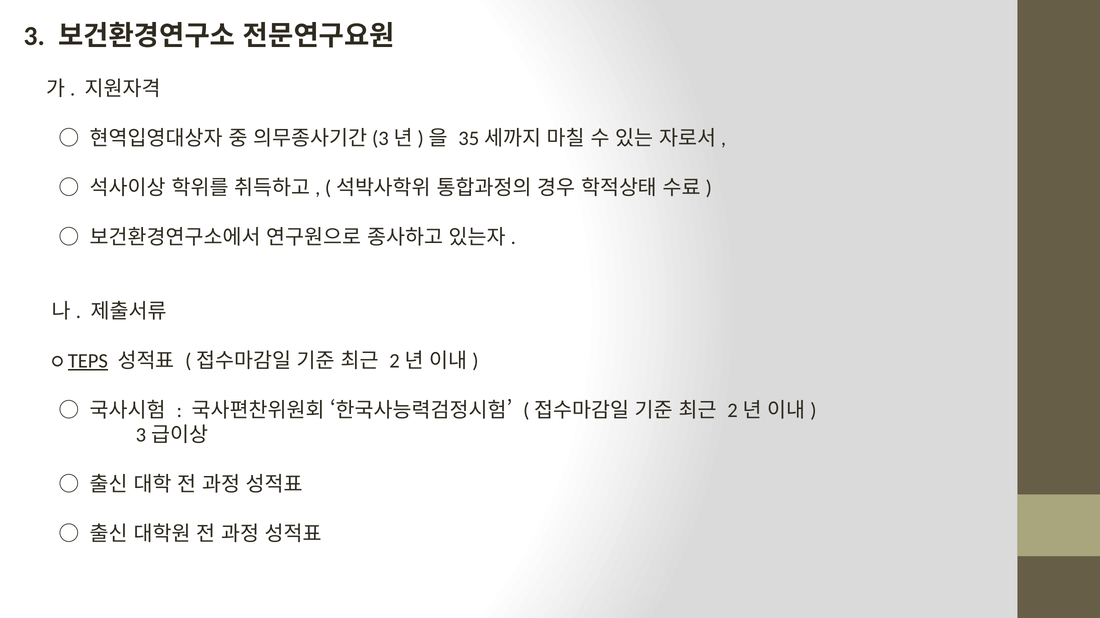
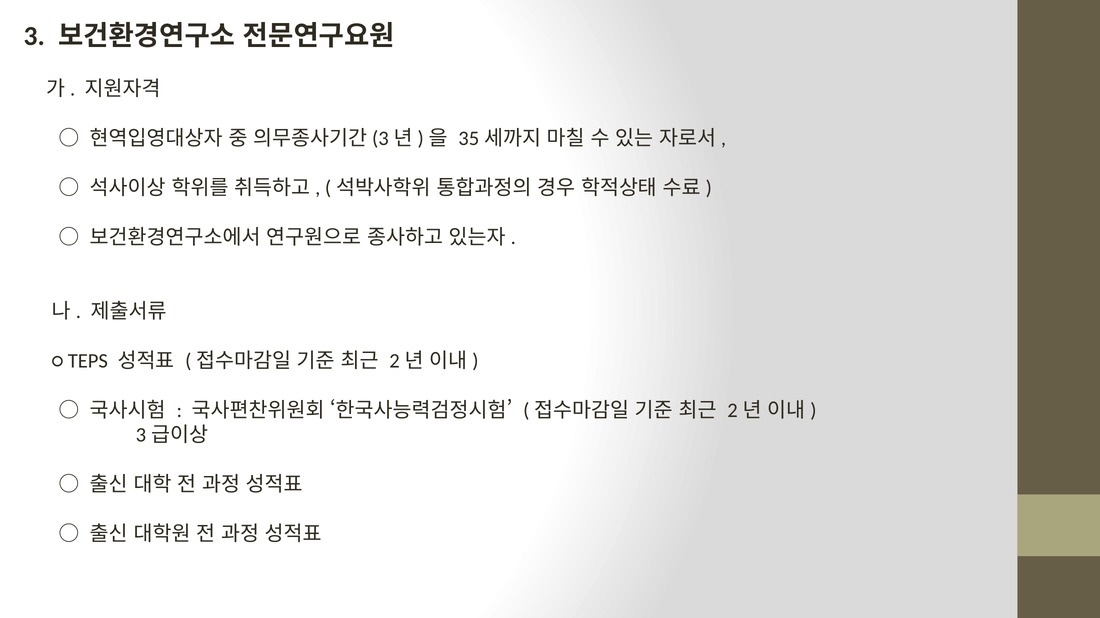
TEPS underline: present -> none
